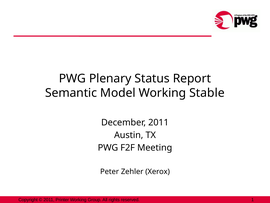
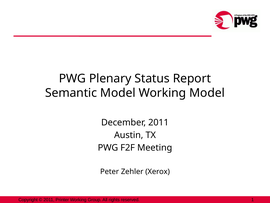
Working Stable: Stable -> Model
